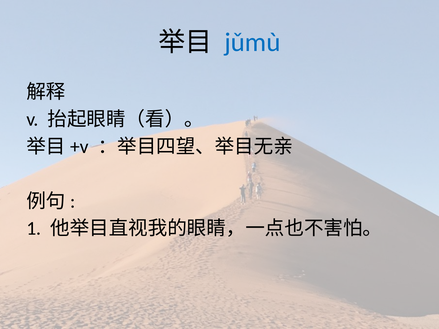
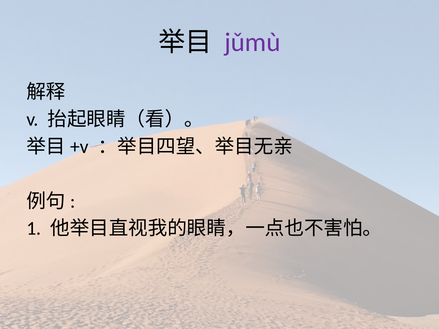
jǔmù colour: blue -> purple
